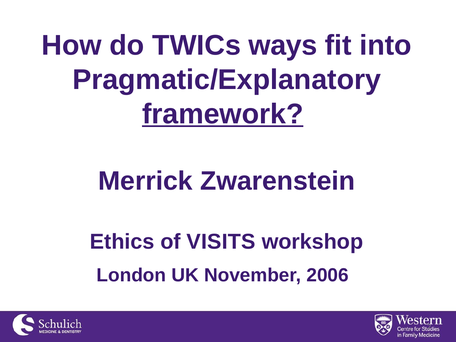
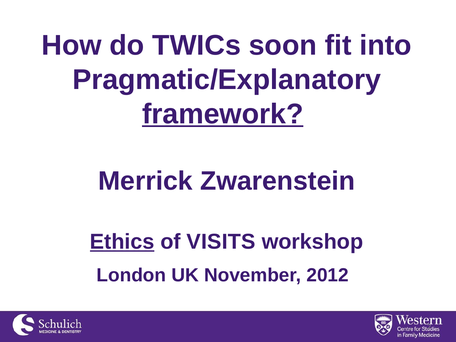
ways: ways -> soon
Ethics underline: none -> present
2006: 2006 -> 2012
